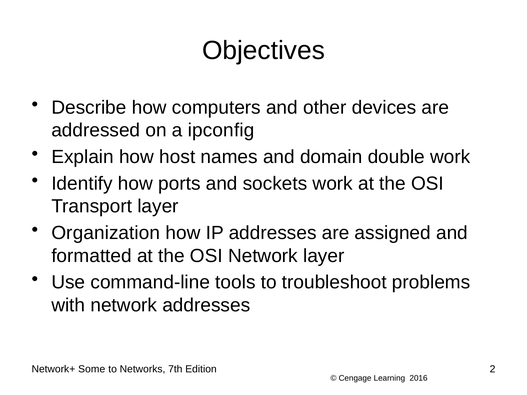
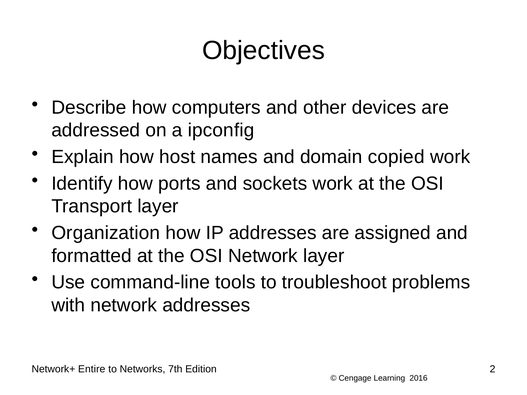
double: double -> copied
Some: Some -> Entire
